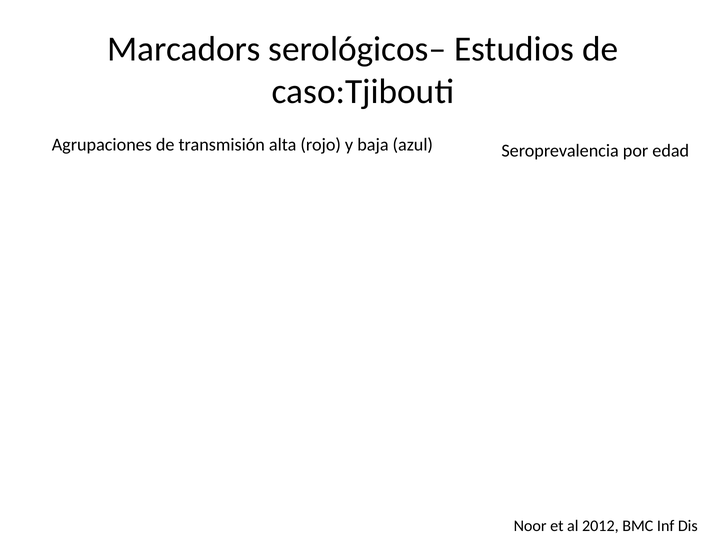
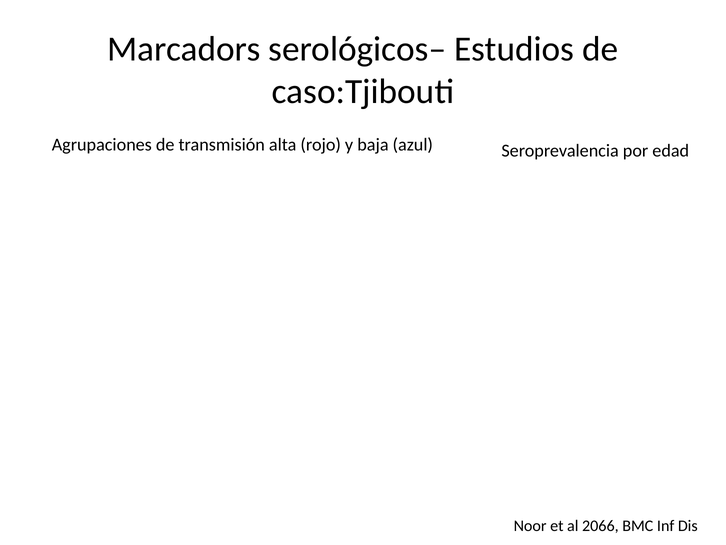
2012: 2012 -> 2066
